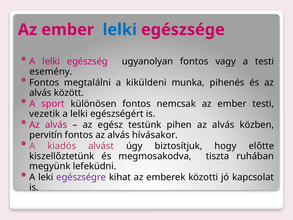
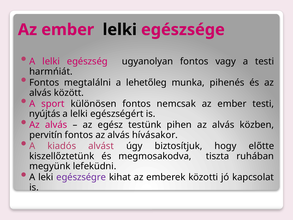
lelki at (120, 30) colour: blue -> black
esemény: esemény -> harmńiát
kiküldeni: kiküldeni -> lehetőleg
vezetik: vezetik -> nyújtás
